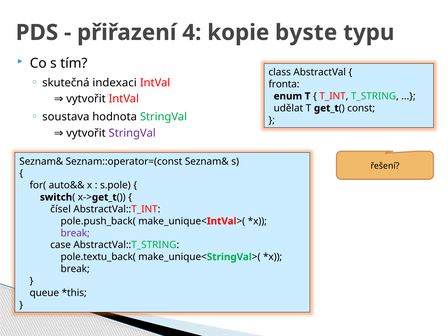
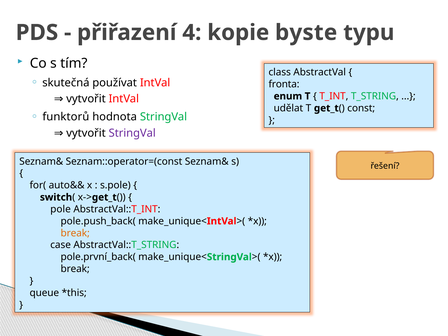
indexaci: indexaci -> používat
soustava: soustava -> funktorů
čísel: čísel -> pole
break at (75, 233) colour: purple -> orange
pole.textu_back(: pole.textu_back( -> pole.první_back(
